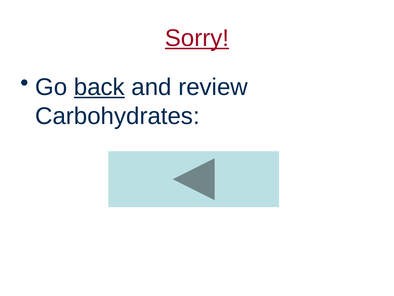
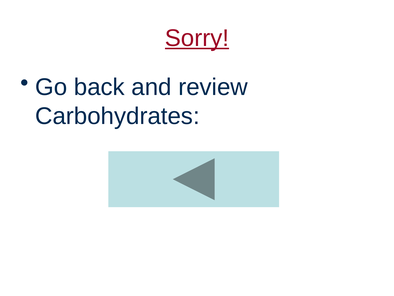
back underline: present -> none
